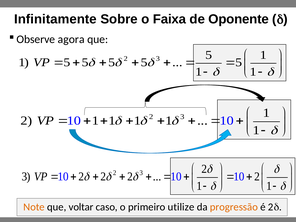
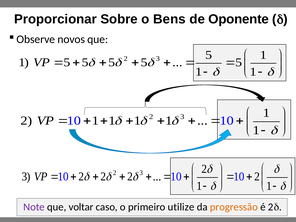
Infinitamente: Infinitamente -> Proporcionar
Faixa: Faixa -> Bens
agora: agora -> novos
Note colour: orange -> purple
